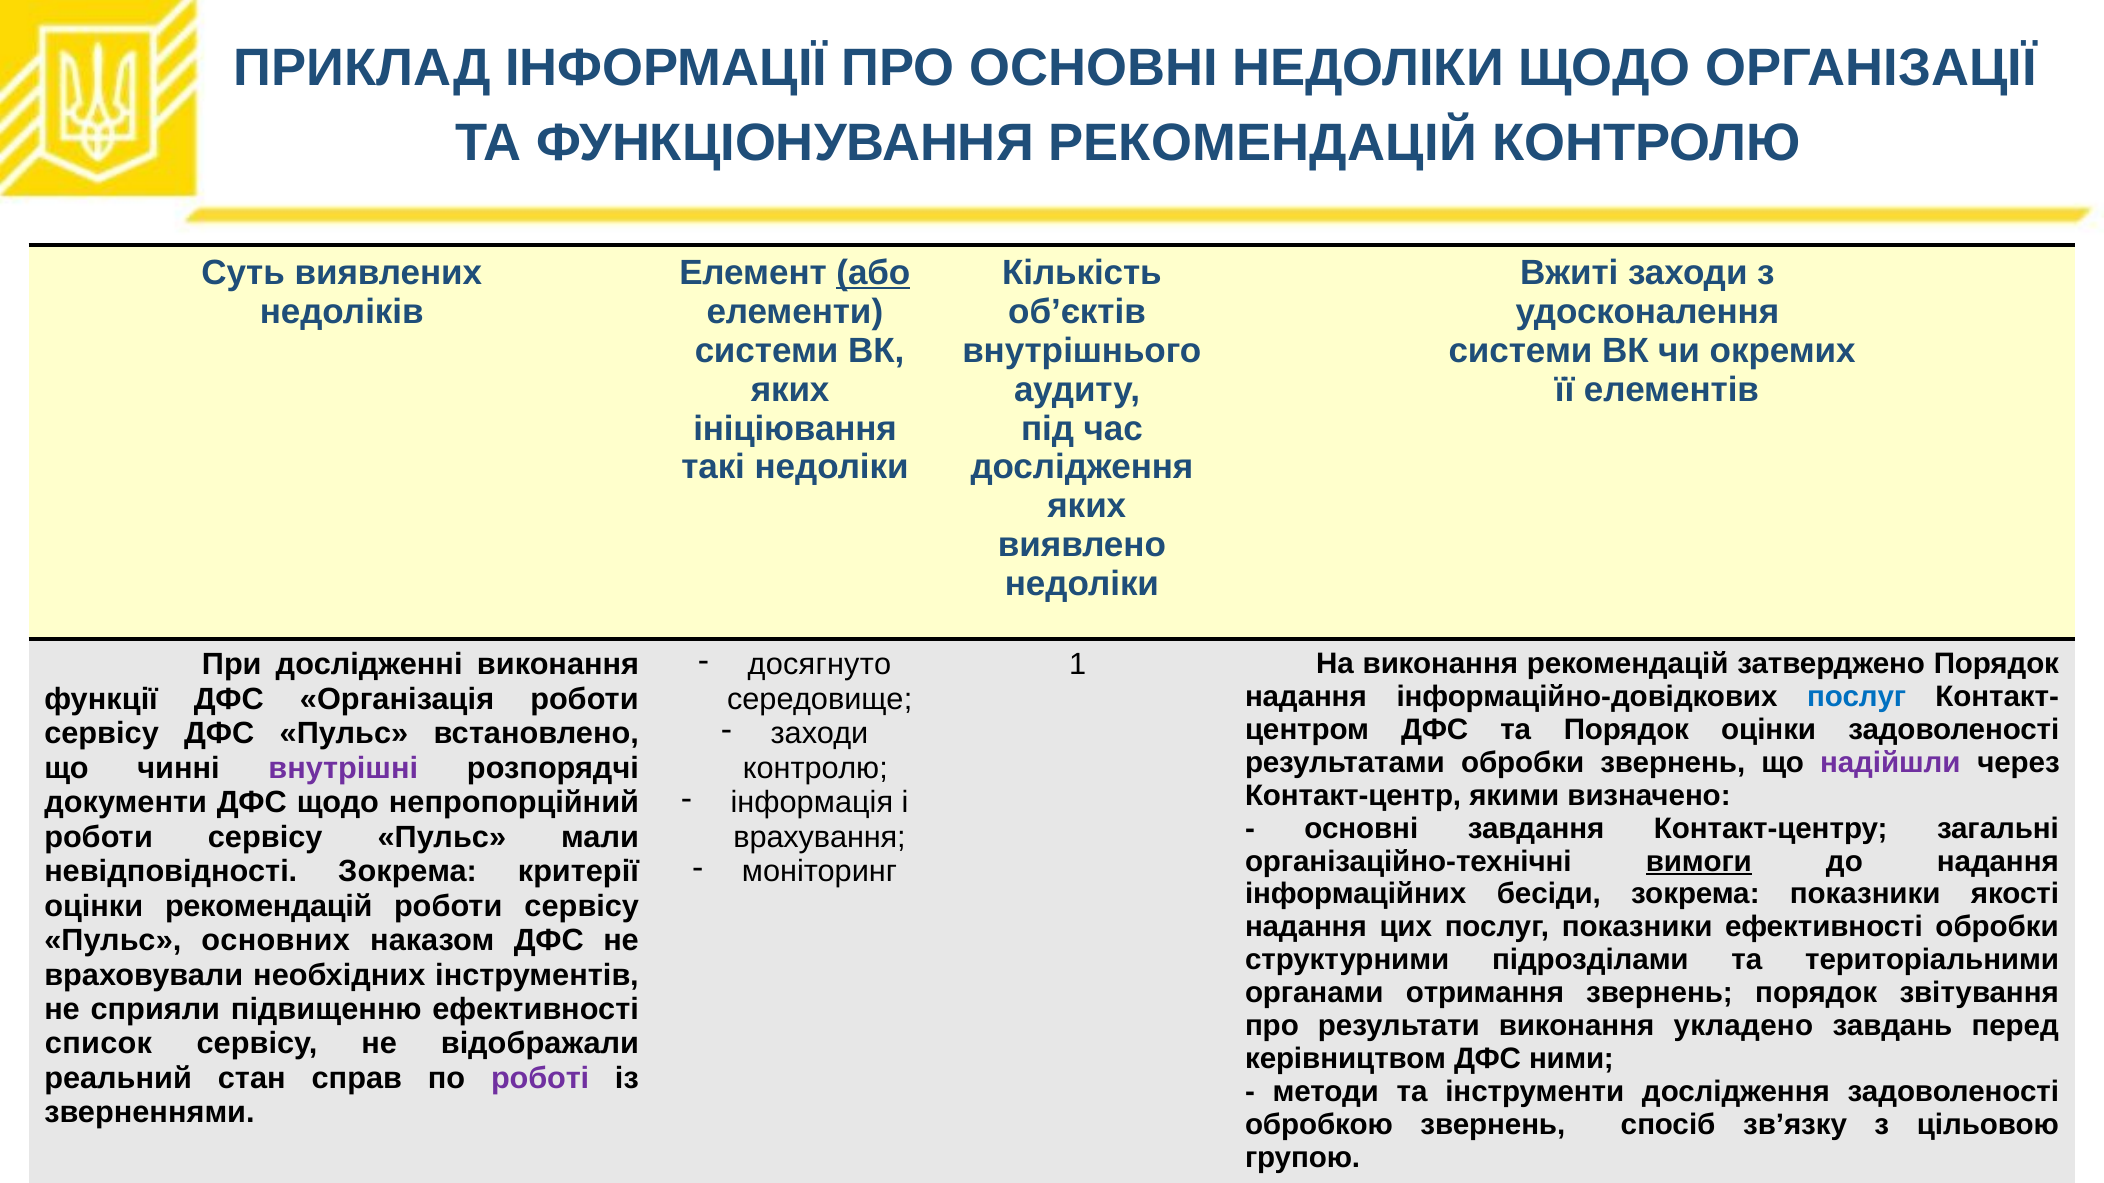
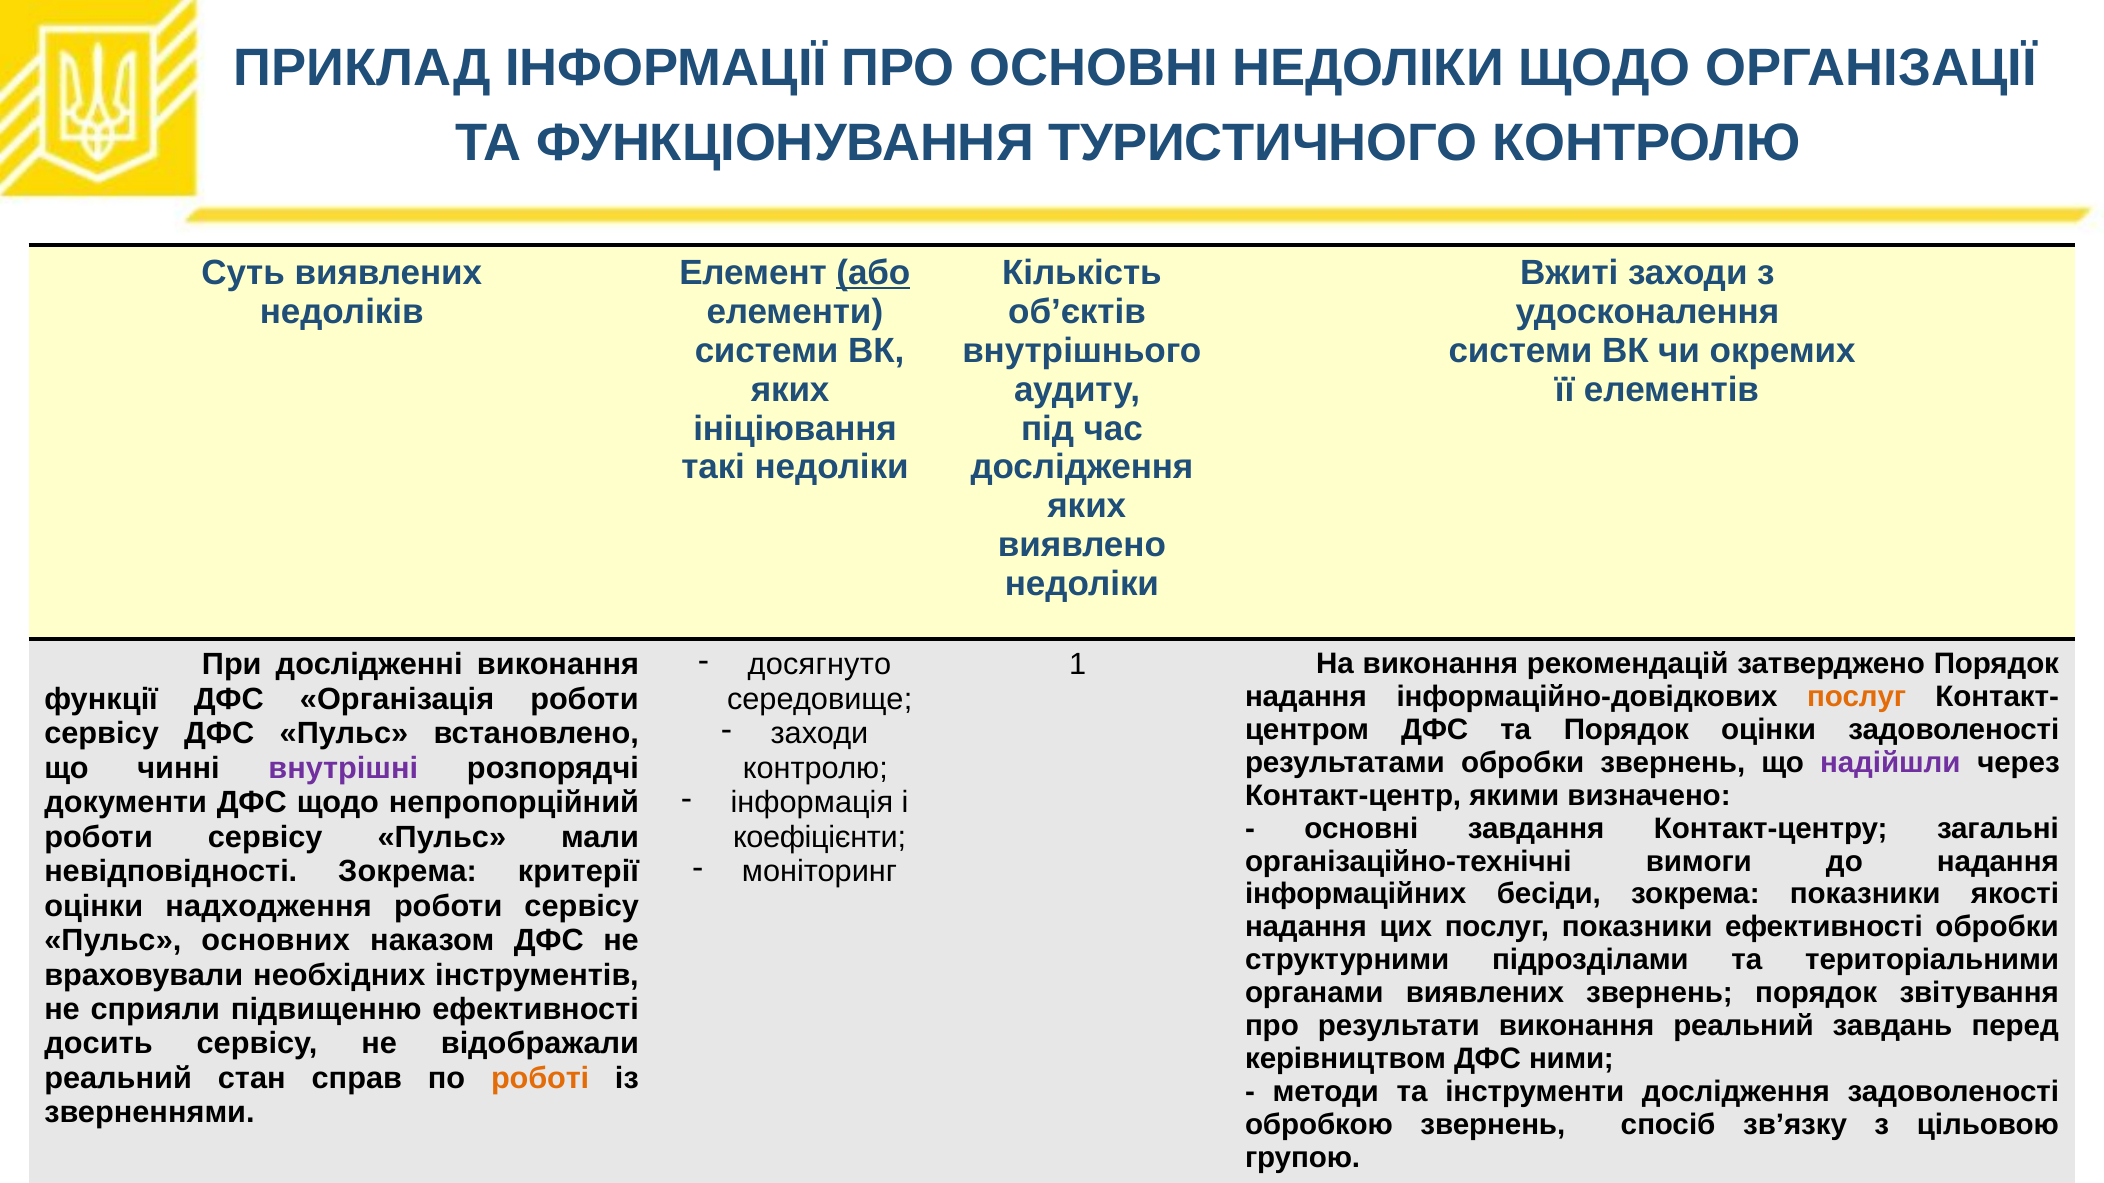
ФУНКЦІОНУВАННЯ РЕКОМЕНДАЦІЙ: РЕКОМЕНДАЦІЙ -> ТУРИСТИЧНОГО
послуг at (1857, 697) colour: blue -> orange
врахування: врахування -> коефіцієнти
вимоги underline: present -> none
оцінки рекомендацій: рекомендацій -> надходження
органами отримання: отримання -> виявлених
виконання укладено: укладено -> реальний
список: список -> досить
роботі colour: purple -> orange
